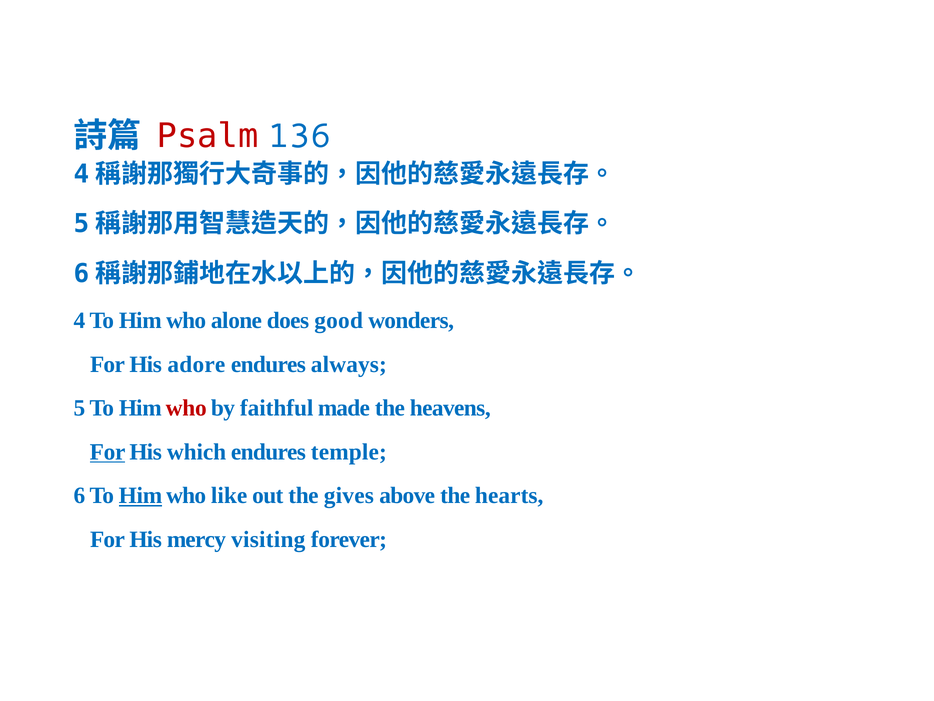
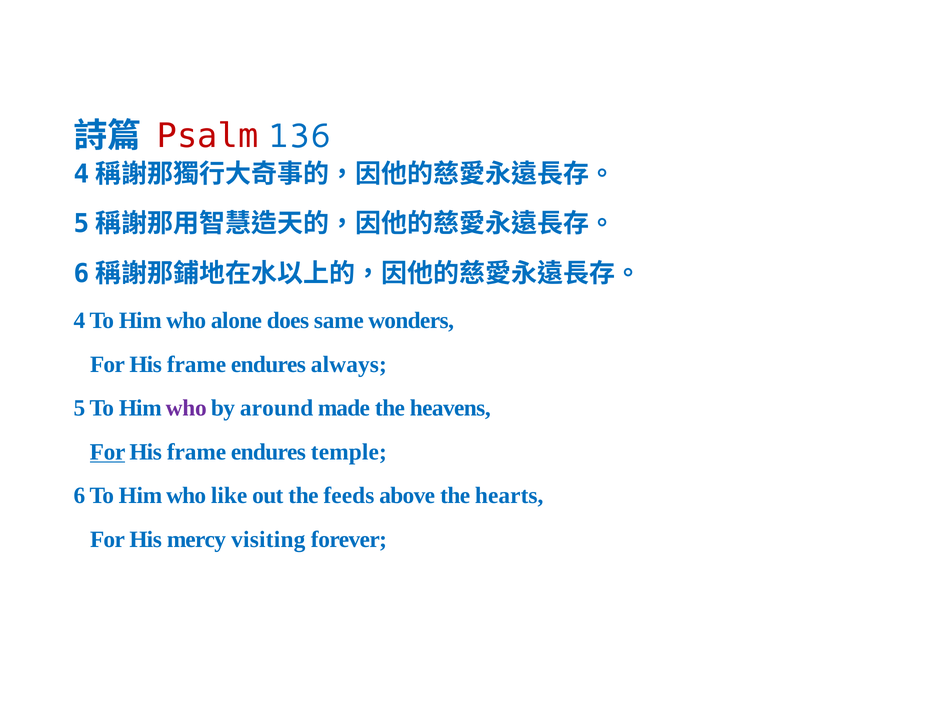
good: good -> same
adore at (196, 364): adore -> frame
who at (186, 408) colour: red -> purple
faithful: faithful -> around
which at (197, 452): which -> frame
Him at (140, 495) underline: present -> none
gives: gives -> feeds
